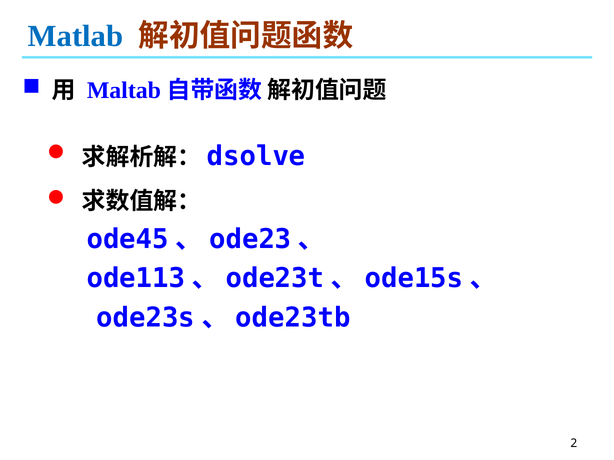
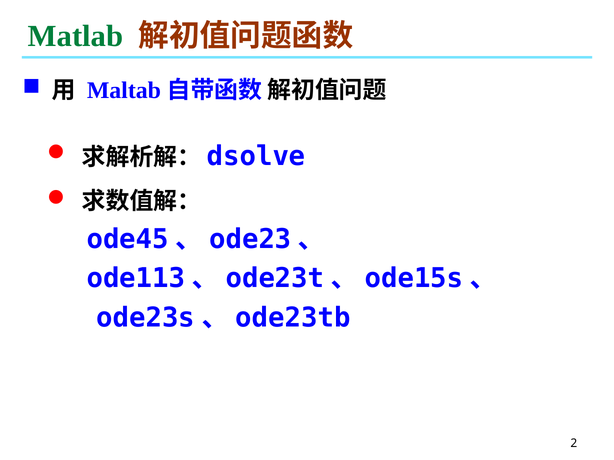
Matlab colour: blue -> green
